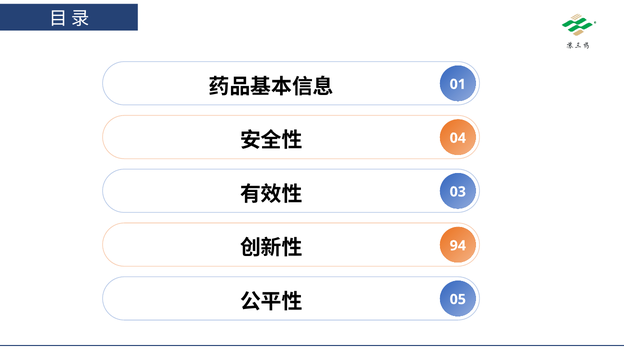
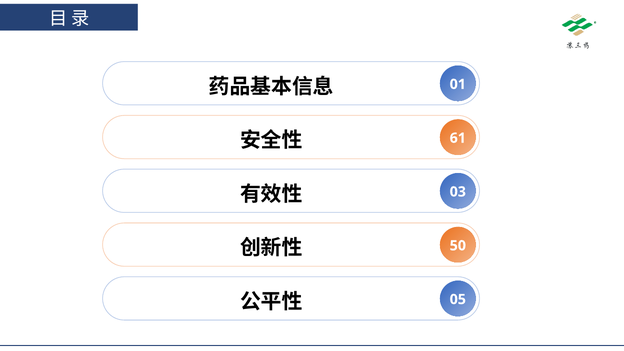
04: 04 -> 61
94: 94 -> 50
